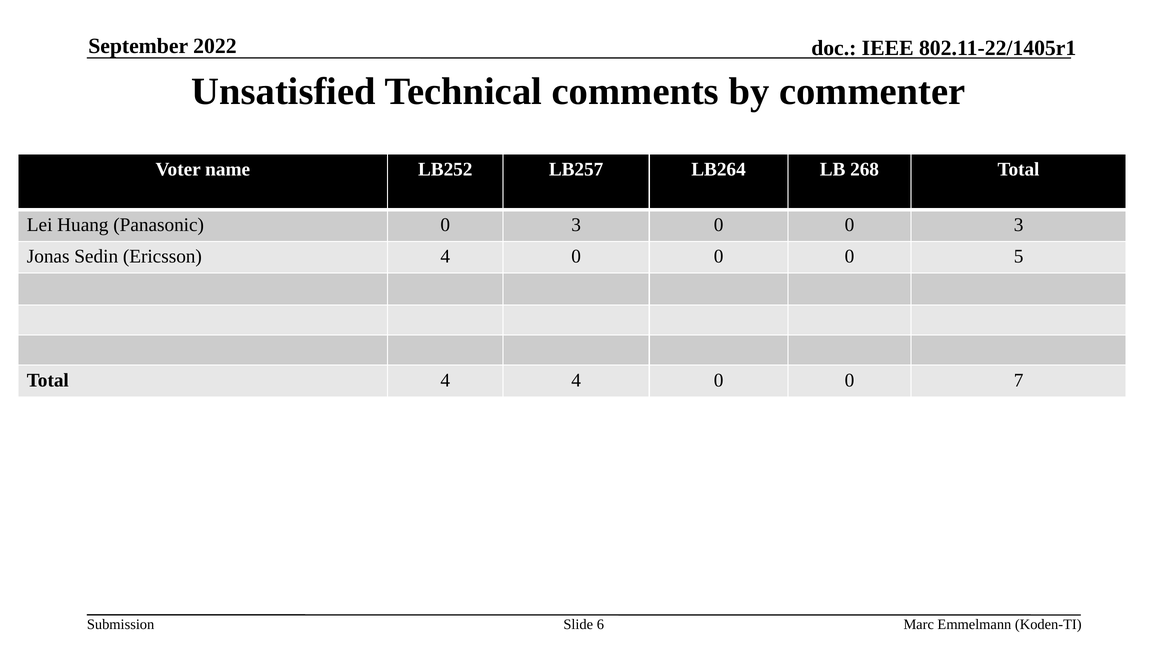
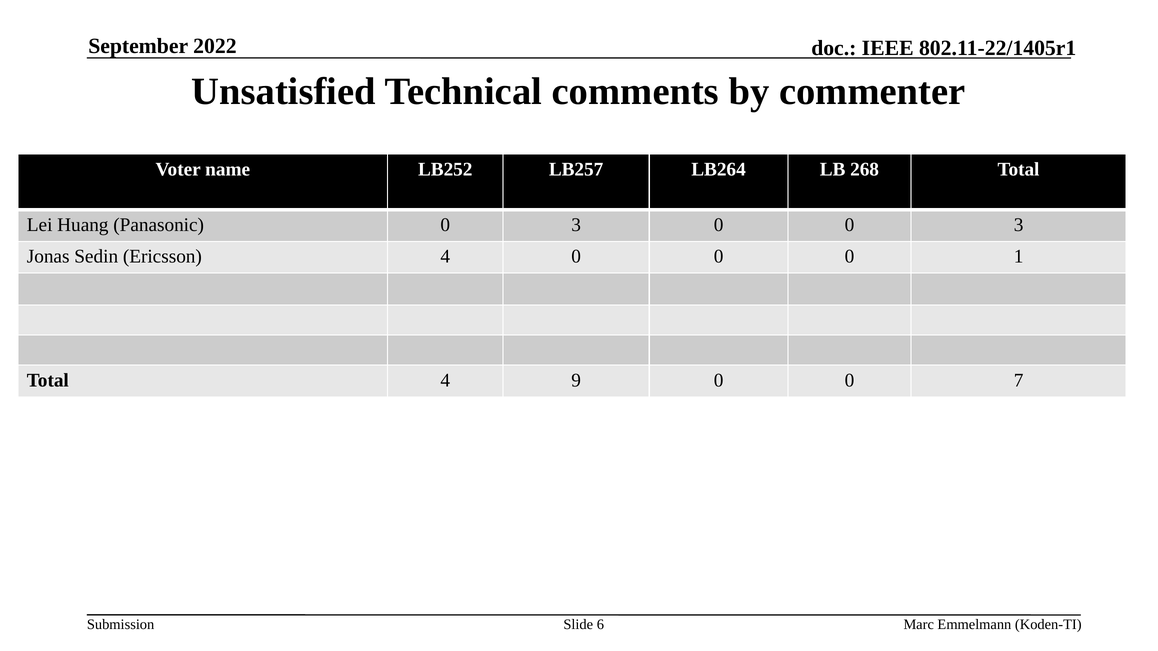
5: 5 -> 1
4 4: 4 -> 9
